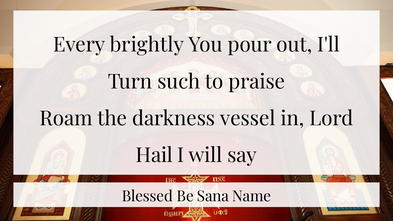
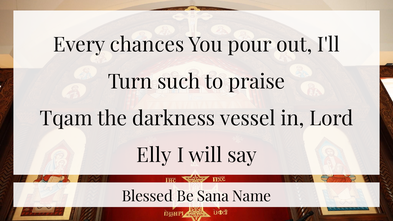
brightly: brightly -> chances
Roam: Roam -> Tqam
Hail: Hail -> Elly
